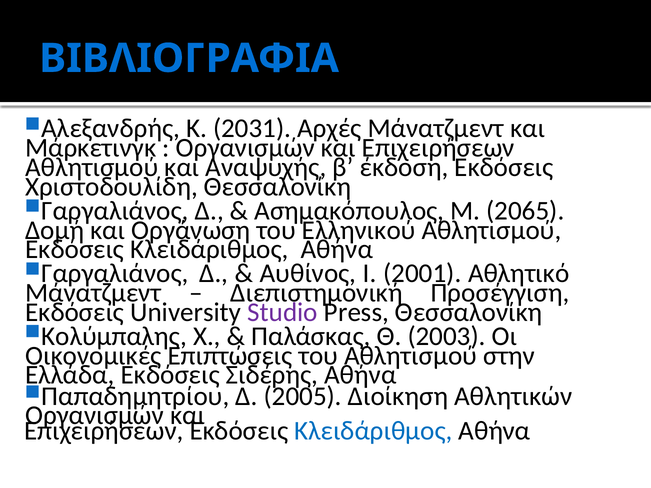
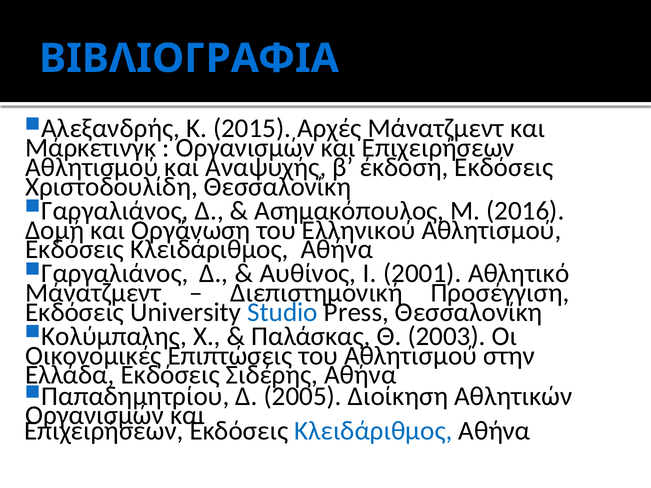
2031: 2031 -> 2015
2065: 2065 -> 2016
Studio colour: purple -> blue
